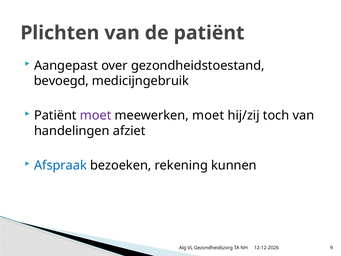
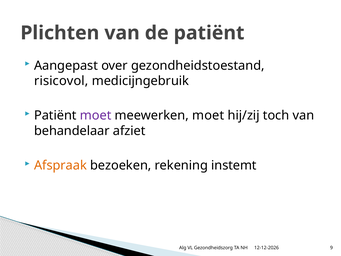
bevoegd: bevoegd -> risicovol
handelingen: handelingen -> behandelaar
Afspraak colour: blue -> orange
kunnen: kunnen -> instemt
